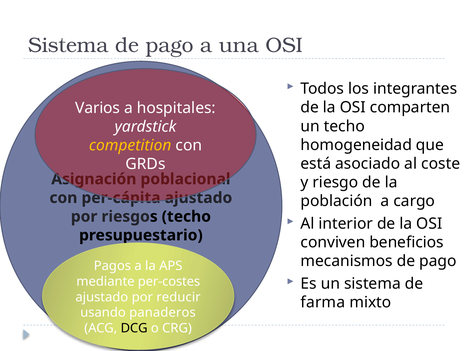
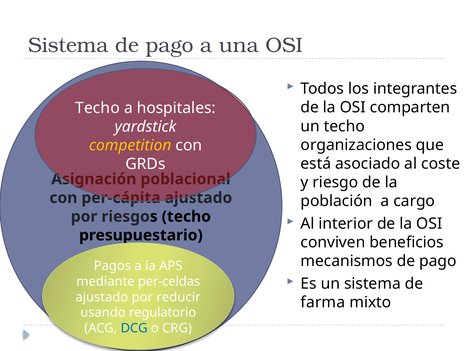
Varios at (98, 108): Varios -> Techo
homogeneidad: homogeneidad -> organizaciones
per-costes: per-costes -> per-celdas
panaderos: panaderos -> regulatorio
DCG colour: black -> blue
